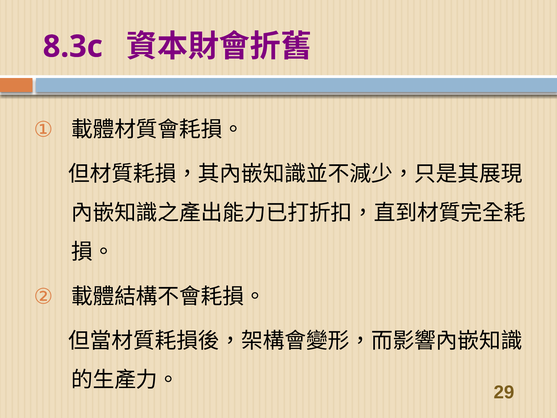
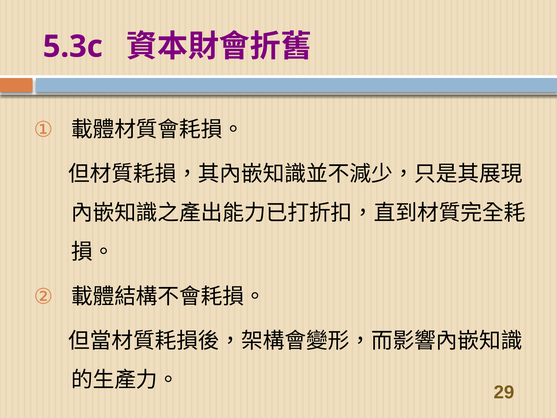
8.3c: 8.3c -> 5.3c
